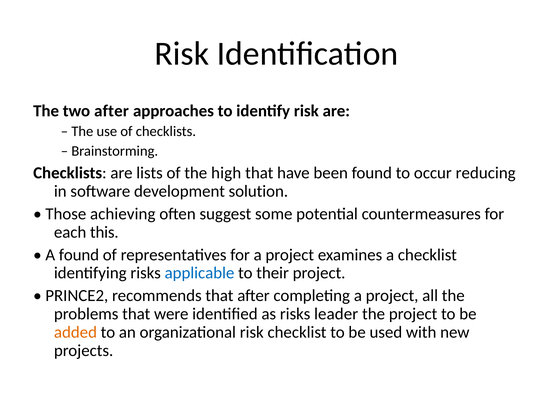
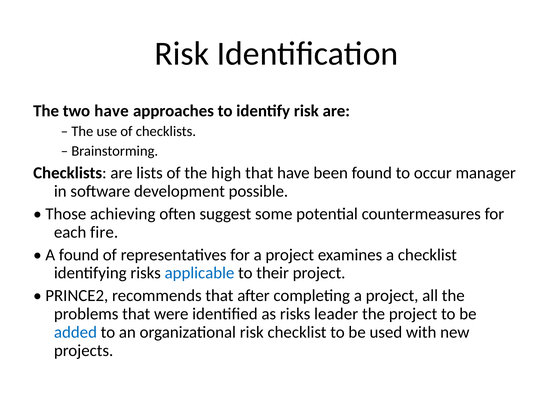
two after: after -> have
reducing: reducing -> manager
solution: solution -> possible
this: this -> fire
added colour: orange -> blue
